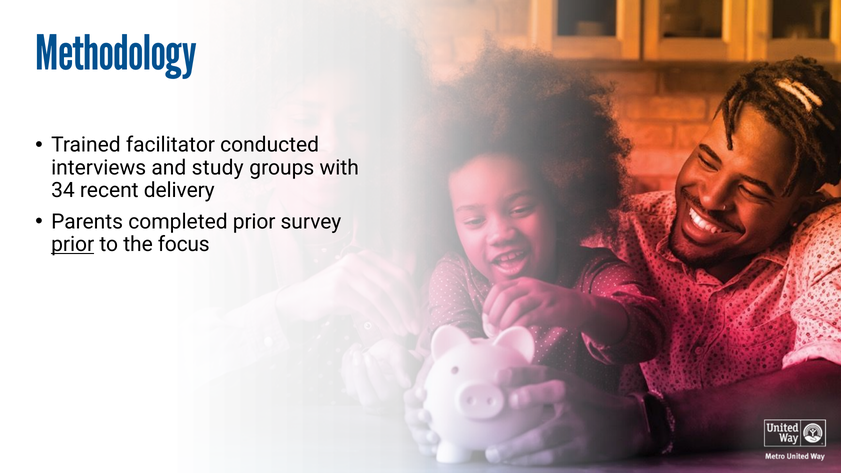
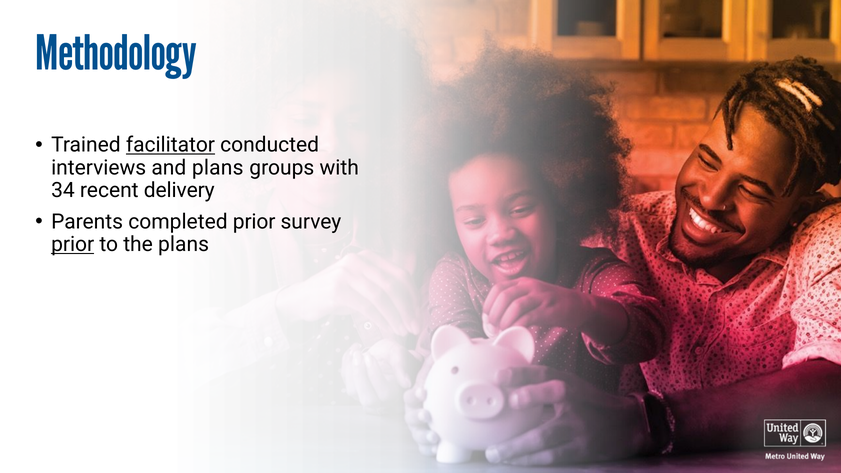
facilitator underline: none -> present
and study: study -> plans
the focus: focus -> plans
